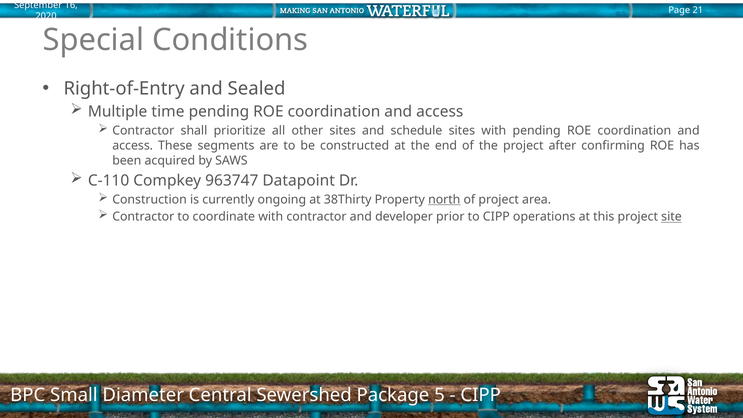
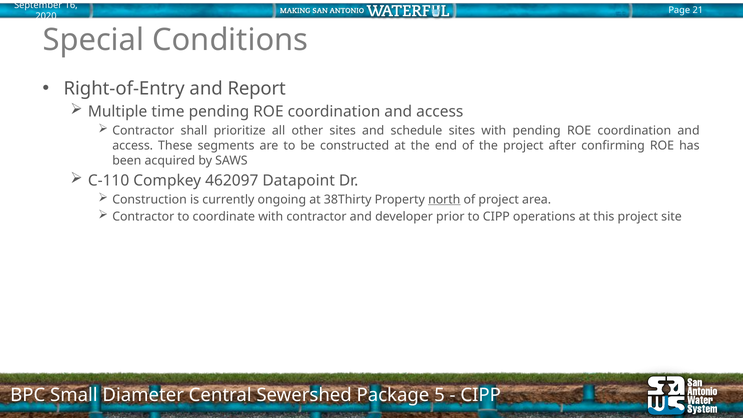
Sealed: Sealed -> Report
963747: 963747 -> 462097
site underline: present -> none
